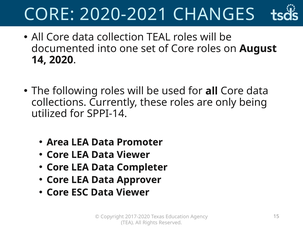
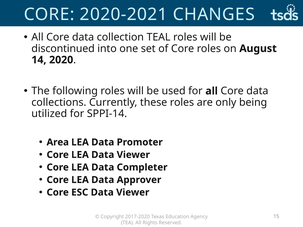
documented: documented -> discontinued
